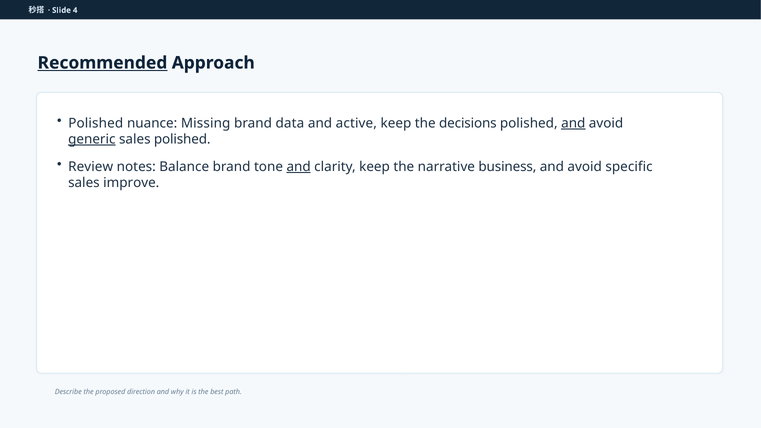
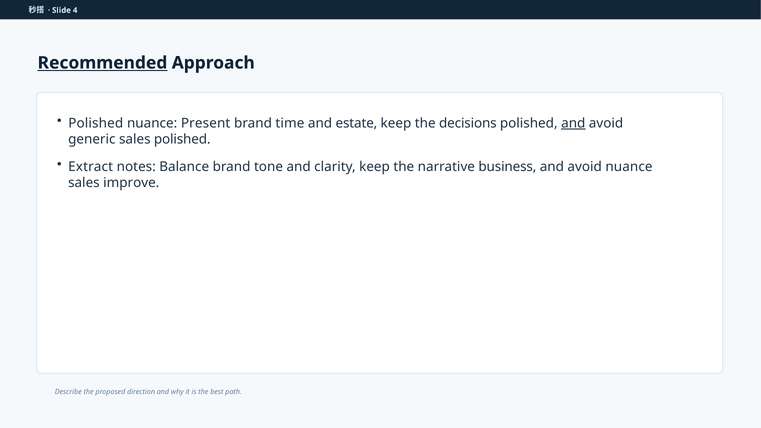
Missing: Missing -> Present
data: data -> time
active: active -> estate
generic underline: present -> none
Review: Review -> Extract
and at (299, 167) underline: present -> none
avoid specific: specific -> nuance
